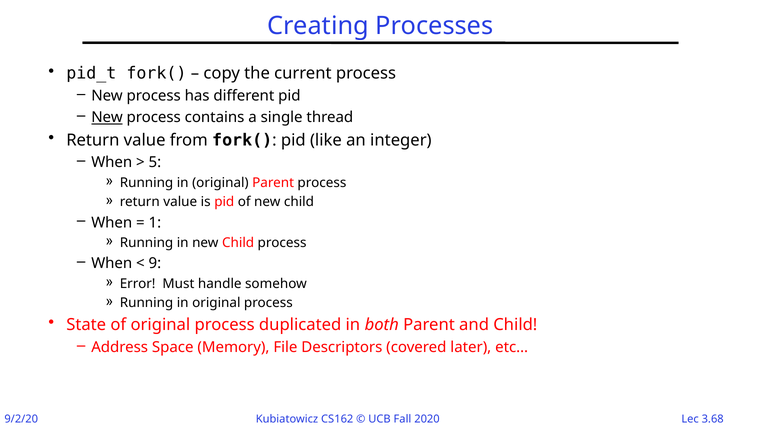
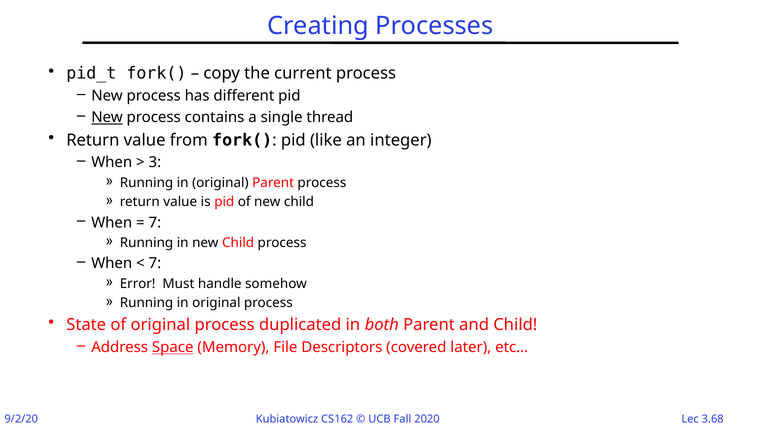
5: 5 -> 3
1 at (155, 223): 1 -> 7
9 at (155, 264): 9 -> 7
Space underline: none -> present
